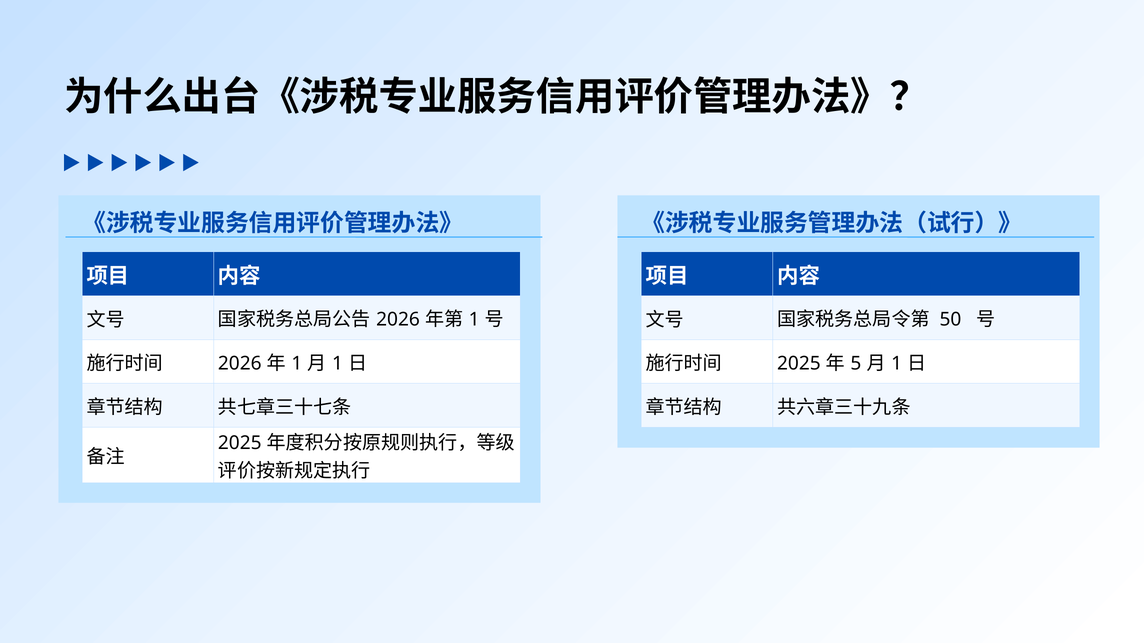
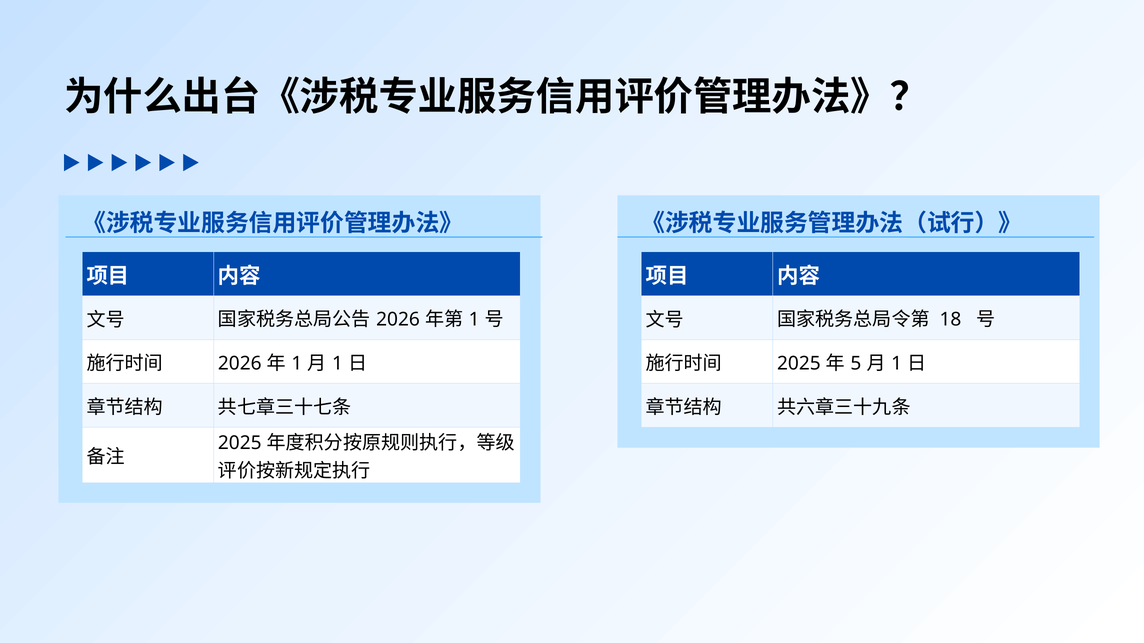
50: 50 -> 18
